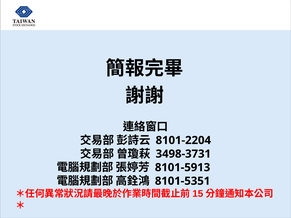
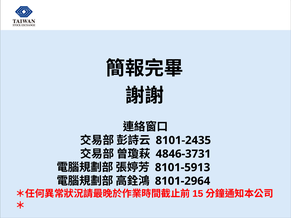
8101-2204: 8101-2204 -> 8101-2435
3498-3731: 3498-3731 -> 4846-3731
8101-5351: 8101-5351 -> 8101-2964
